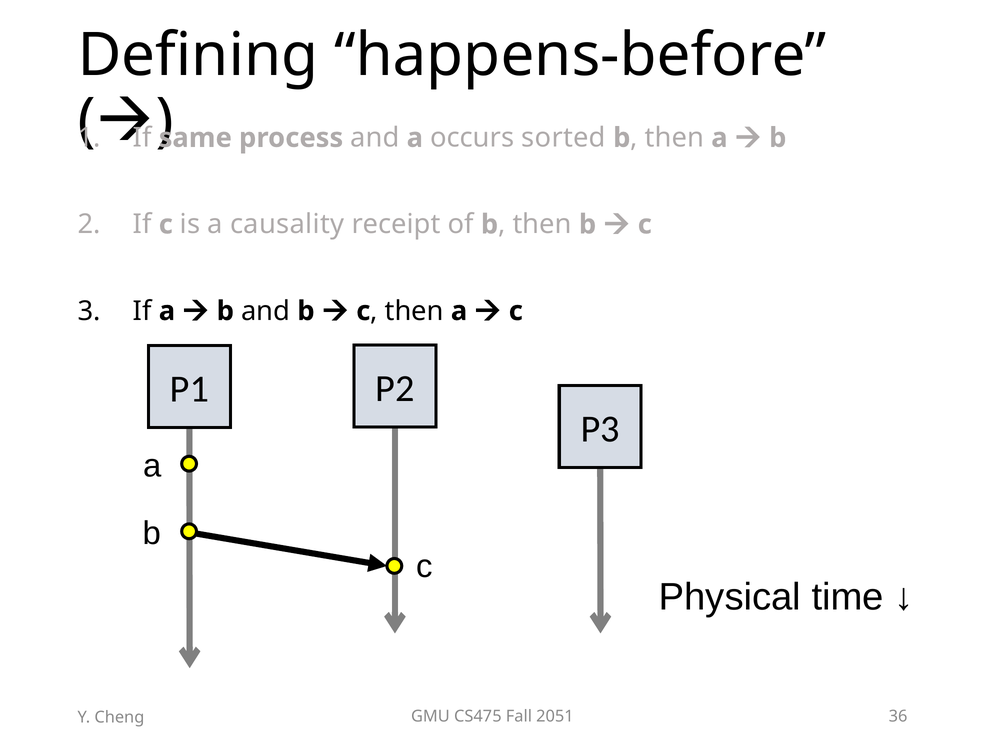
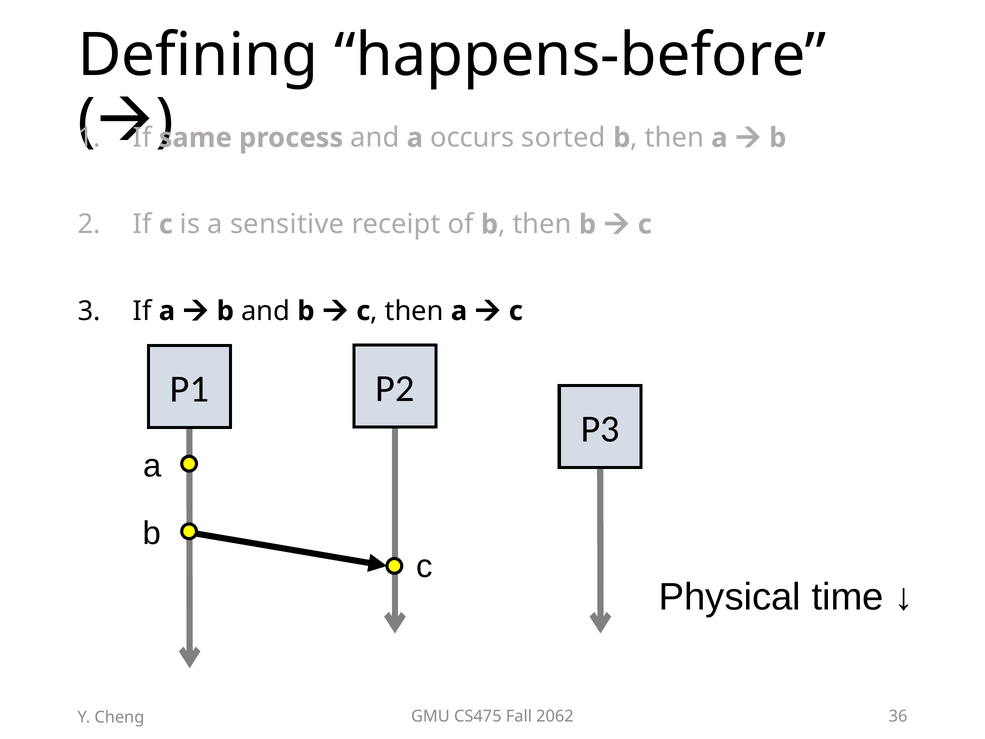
causality: causality -> sensitive
2051: 2051 -> 2062
